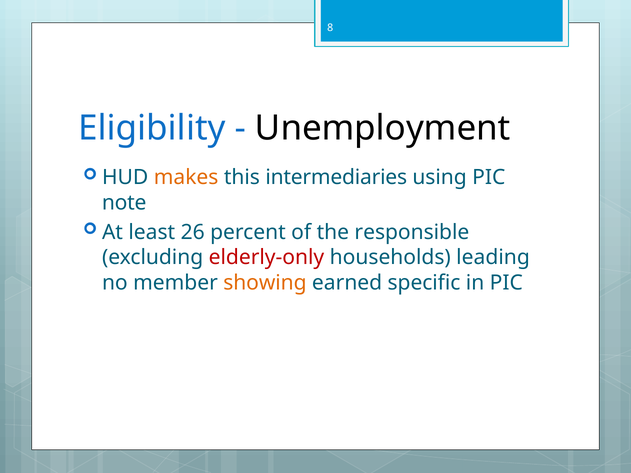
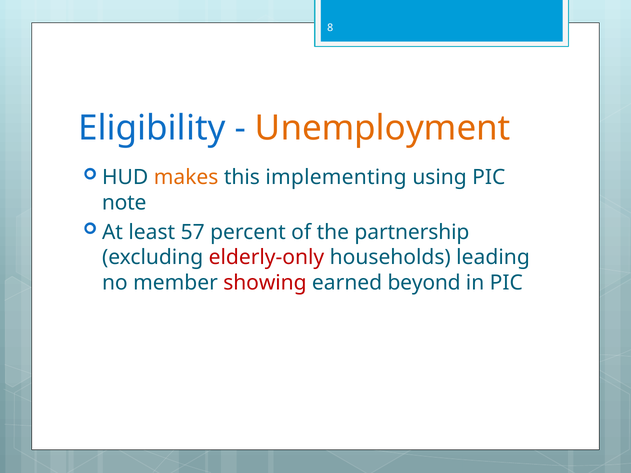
Unemployment colour: black -> orange
intermediaries: intermediaries -> implementing
26: 26 -> 57
responsible: responsible -> partnership
showing colour: orange -> red
specific: specific -> beyond
